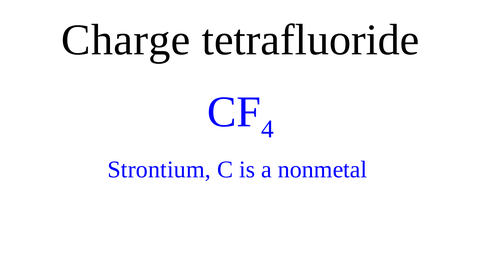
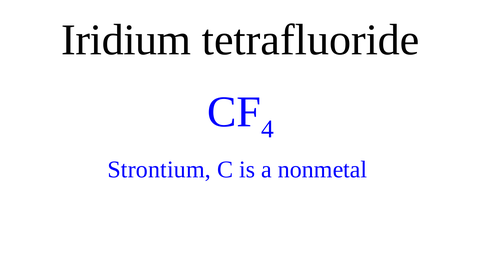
Charge: Charge -> Iridium
